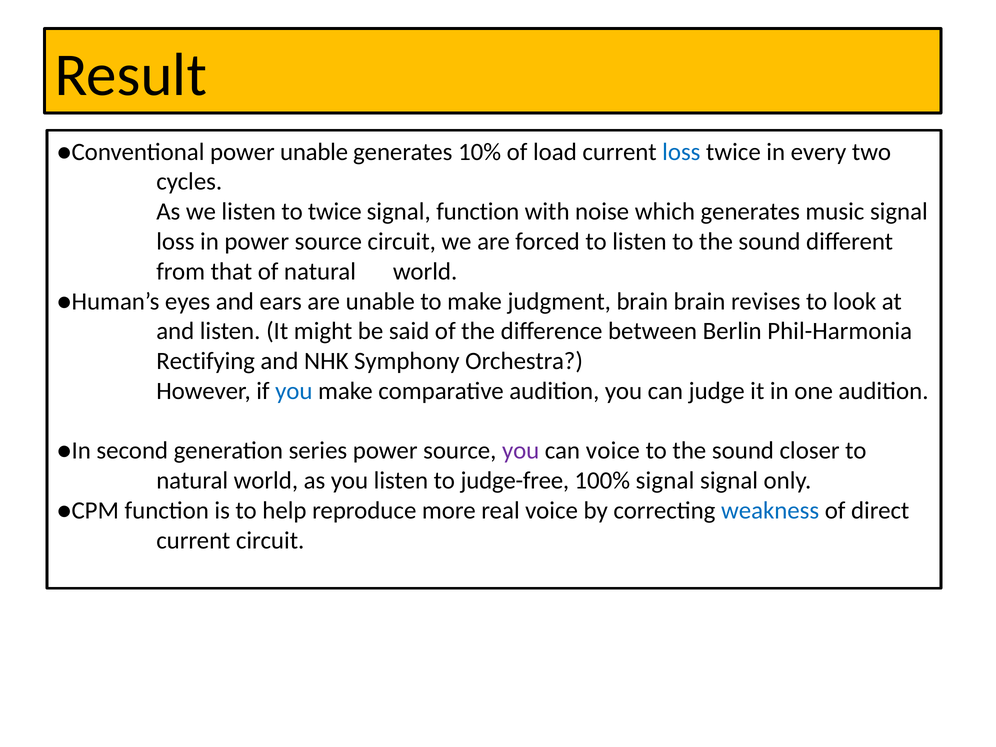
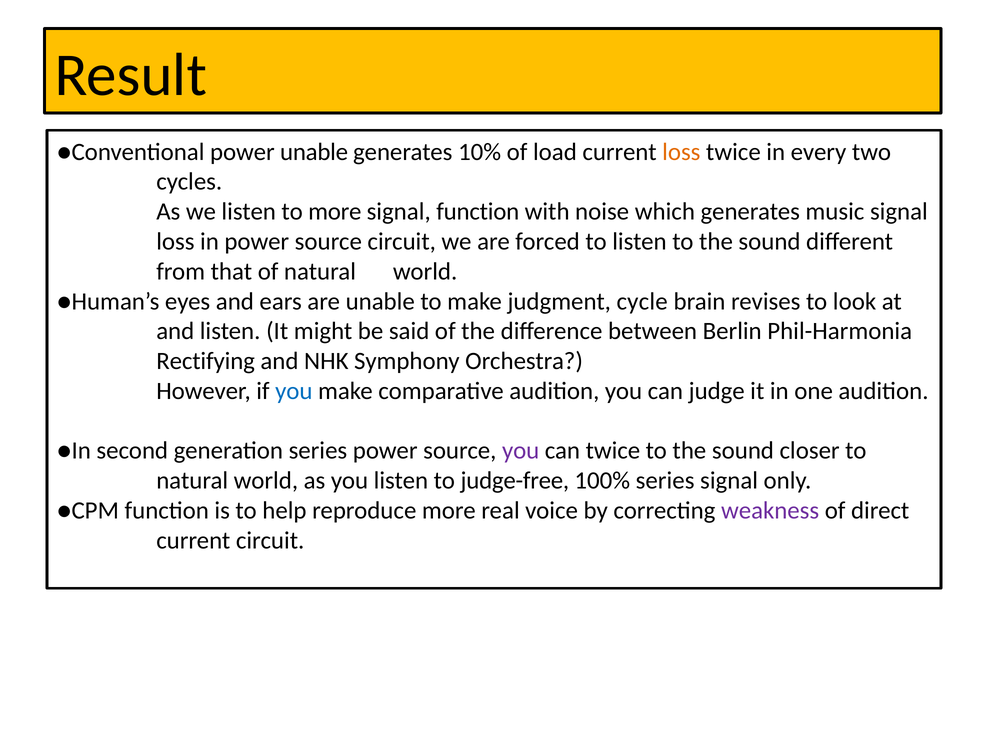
loss at (681, 152) colour: blue -> orange
to twice: twice -> more
judgment brain: brain -> cycle
can voice: voice -> twice
100% signal: signal -> series
weakness colour: blue -> purple
